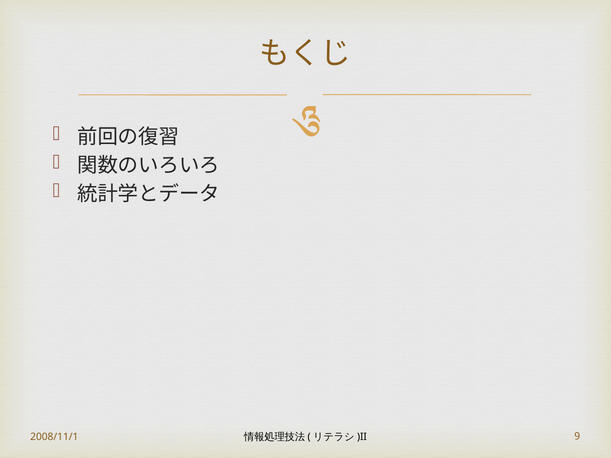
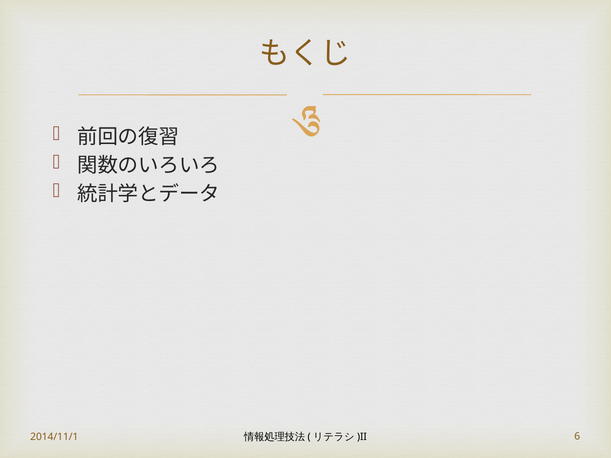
2008/11/1: 2008/11/1 -> 2014/11/1
9: 9 -> 6
